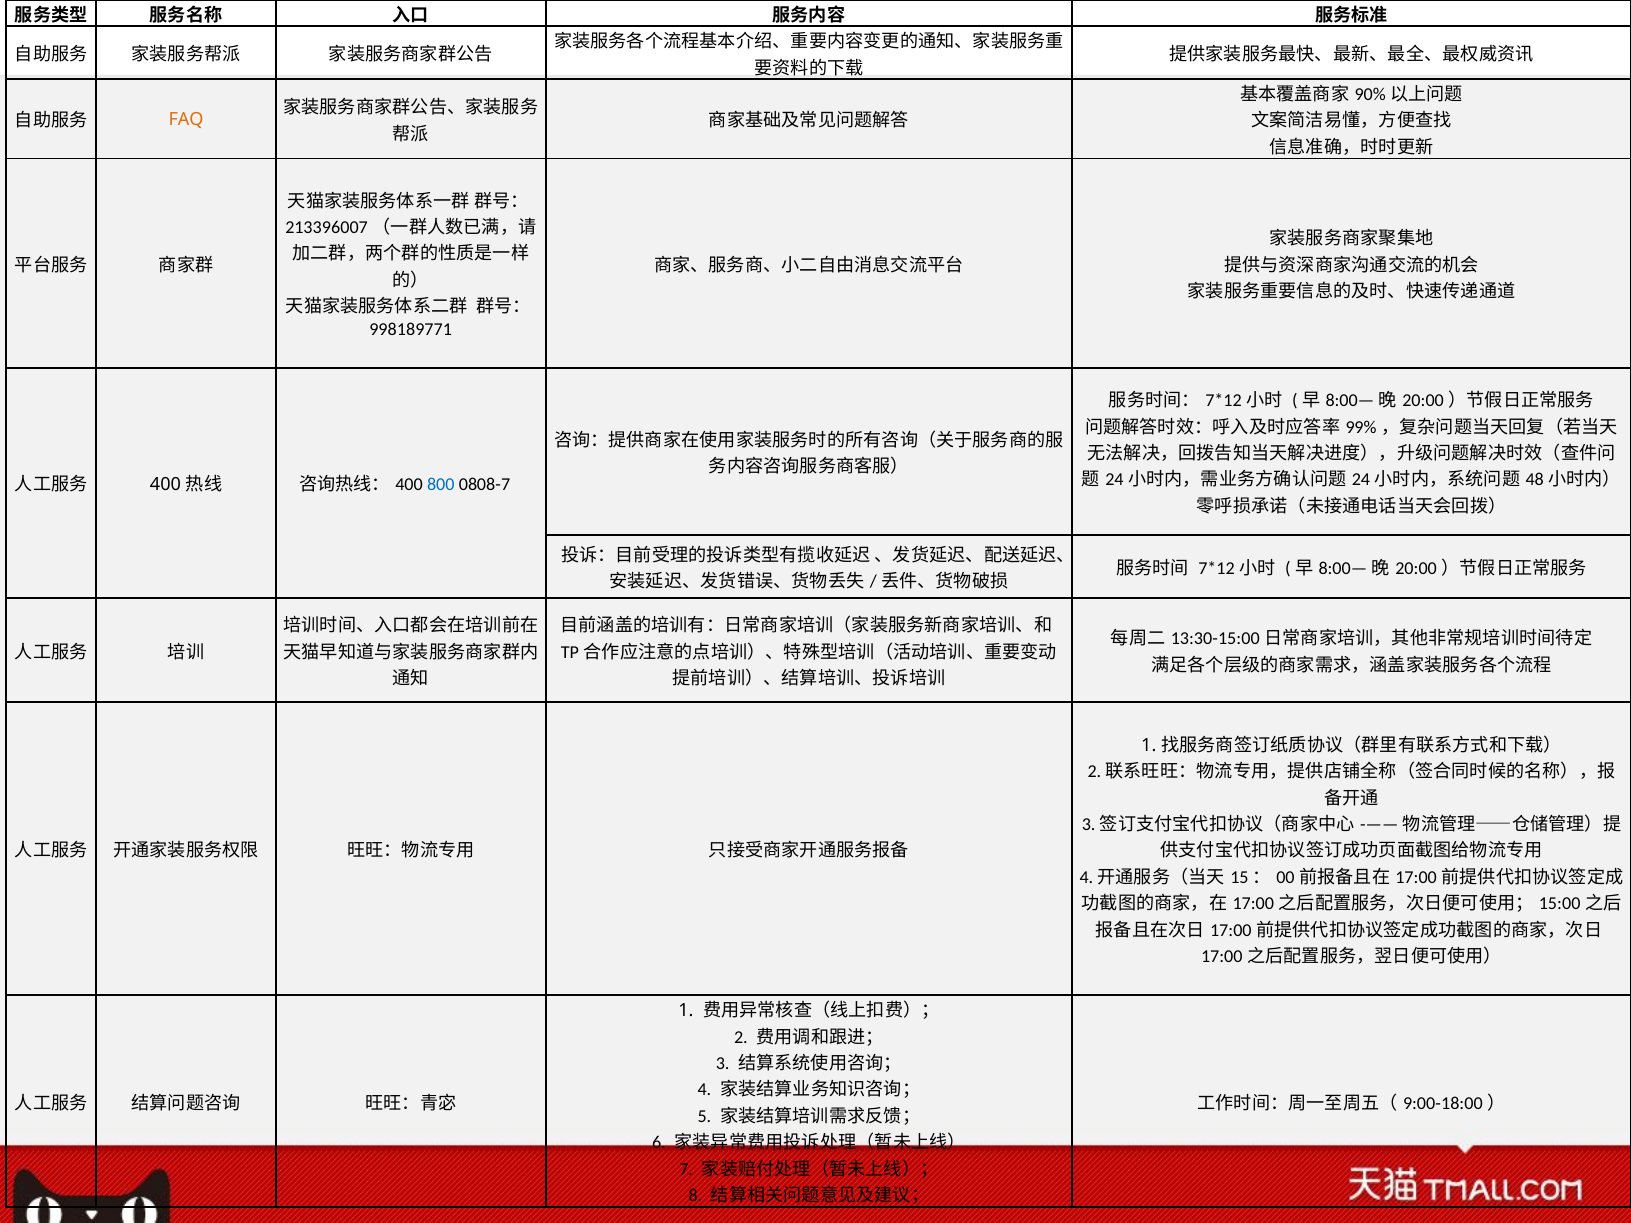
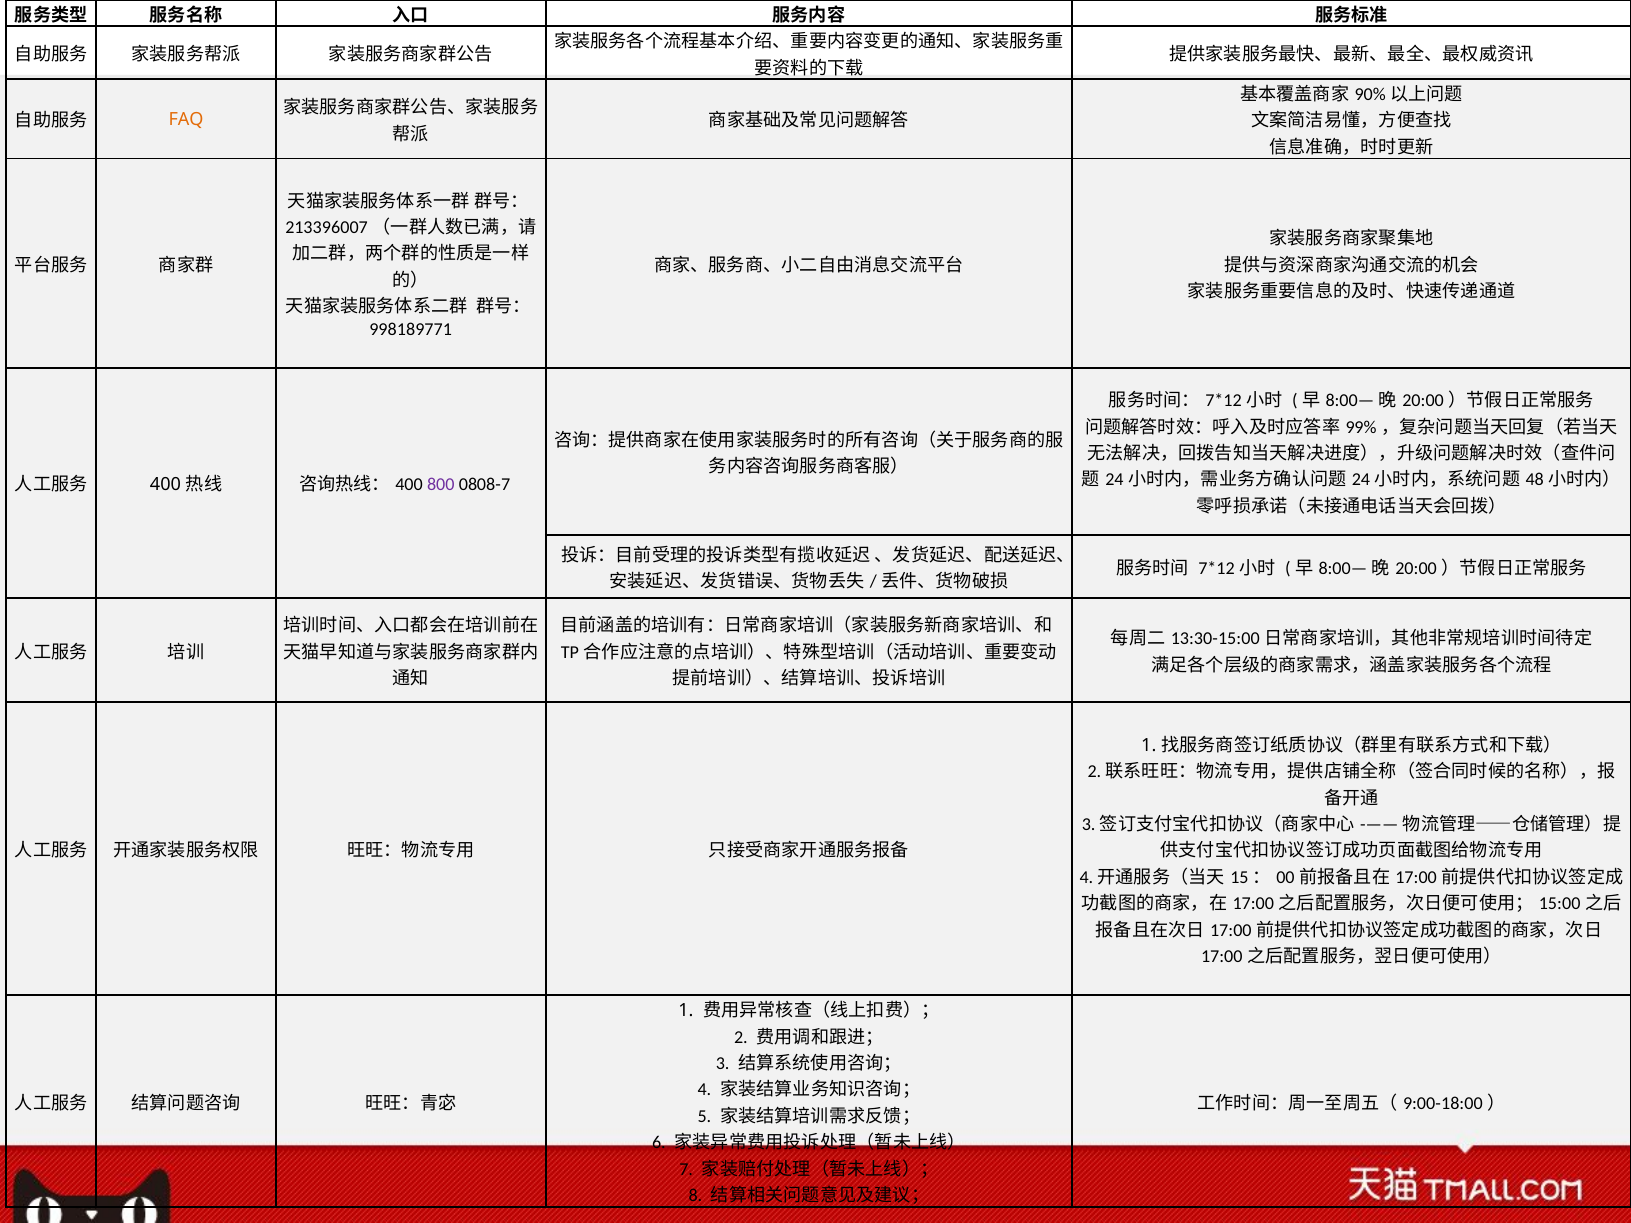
800 colour: blue -> purple
